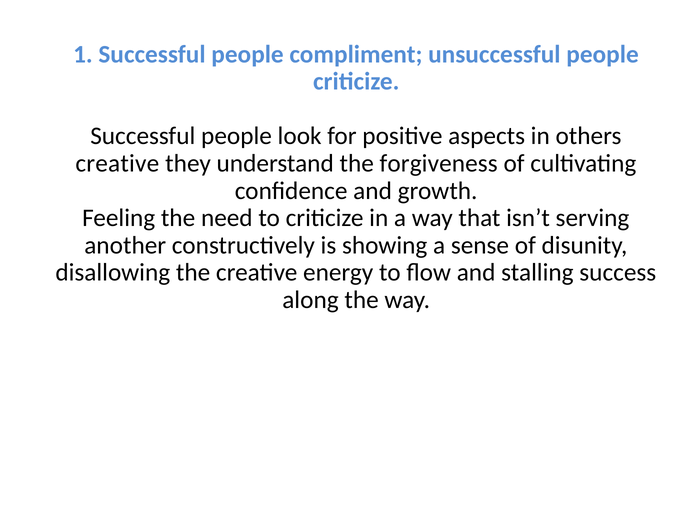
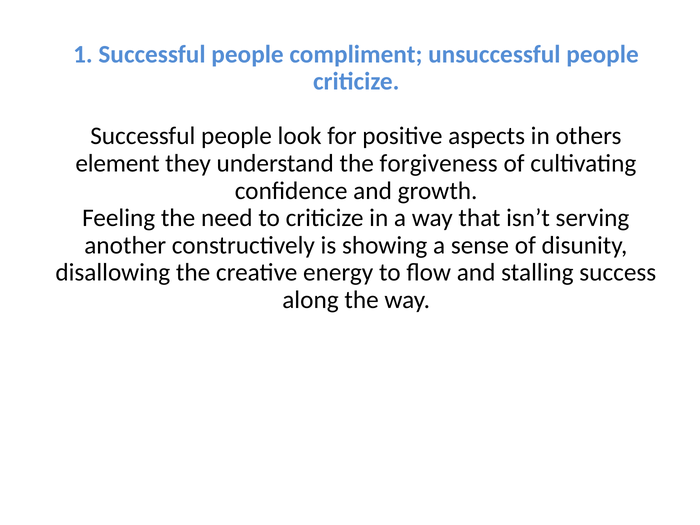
creative at (117, 163): creative -> element
